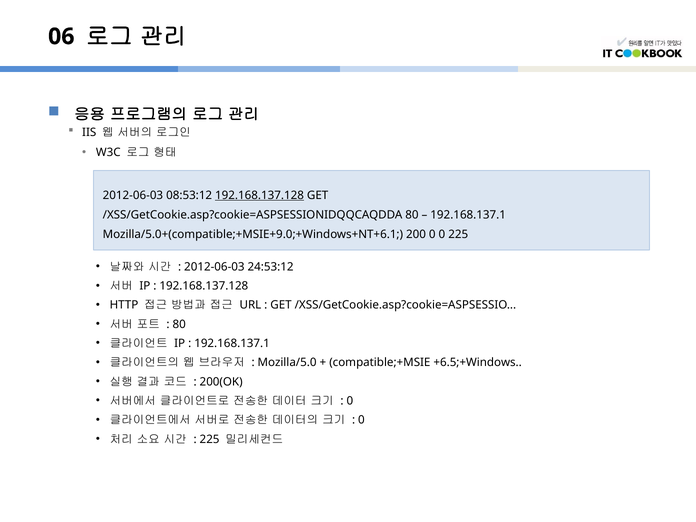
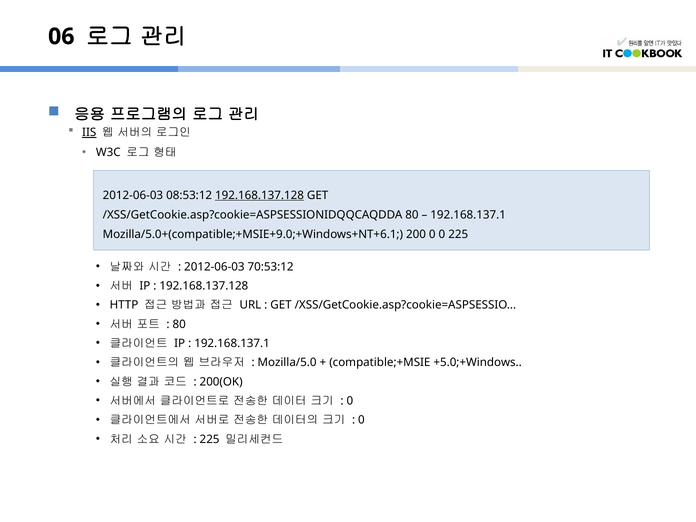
IIS underline: none -> present
24:53:12: 24:53:12 -> 70:53:12
+6.5;+Windows: +6.5;+Windows -> +5.0;+Windows
